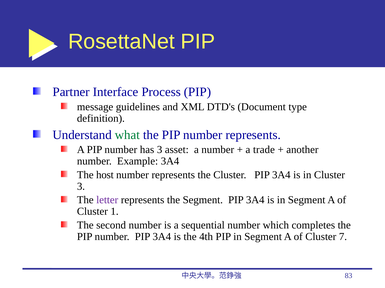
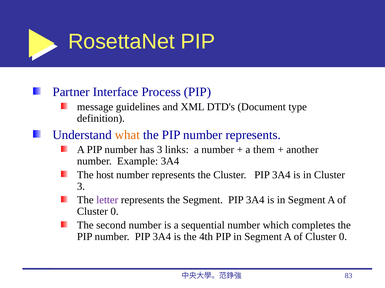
what colour: green -> orange
asset: asset -> links
trade: trade -> them
1 at (115, 212): 1 -> 0
7 at (343, 237): 7 -> 0
